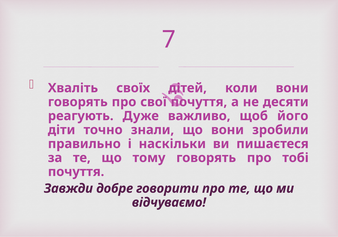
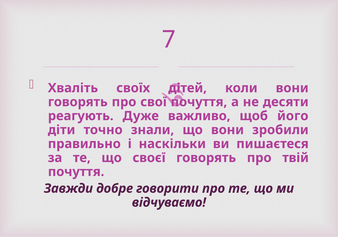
тому: тому -> своєї
тобі: тобі -> твій
